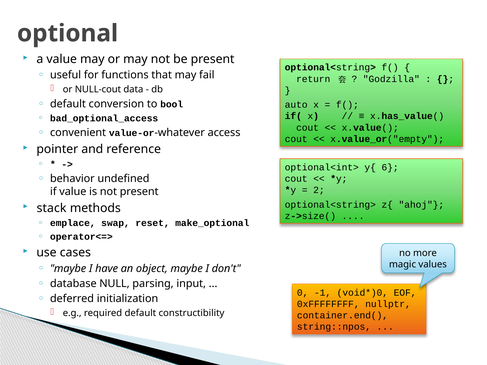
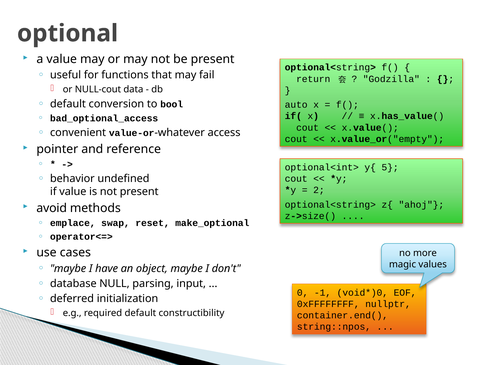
6: 6 -> 5
stack: stack -> avoid
